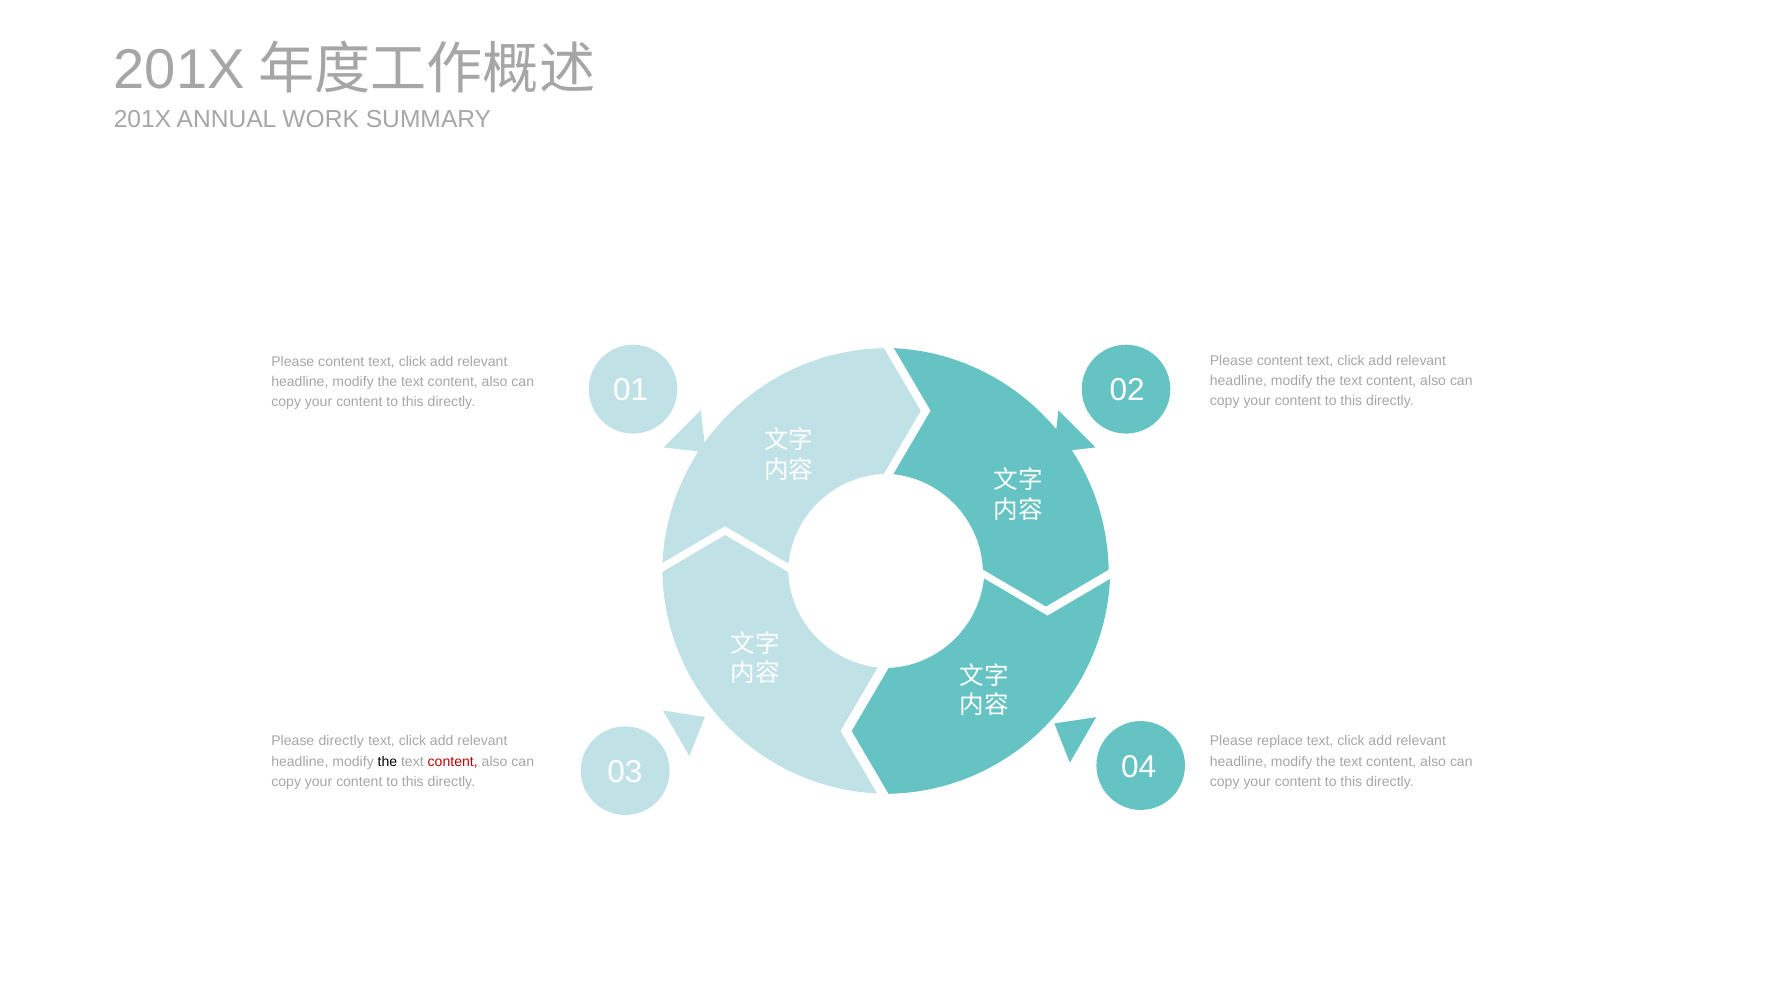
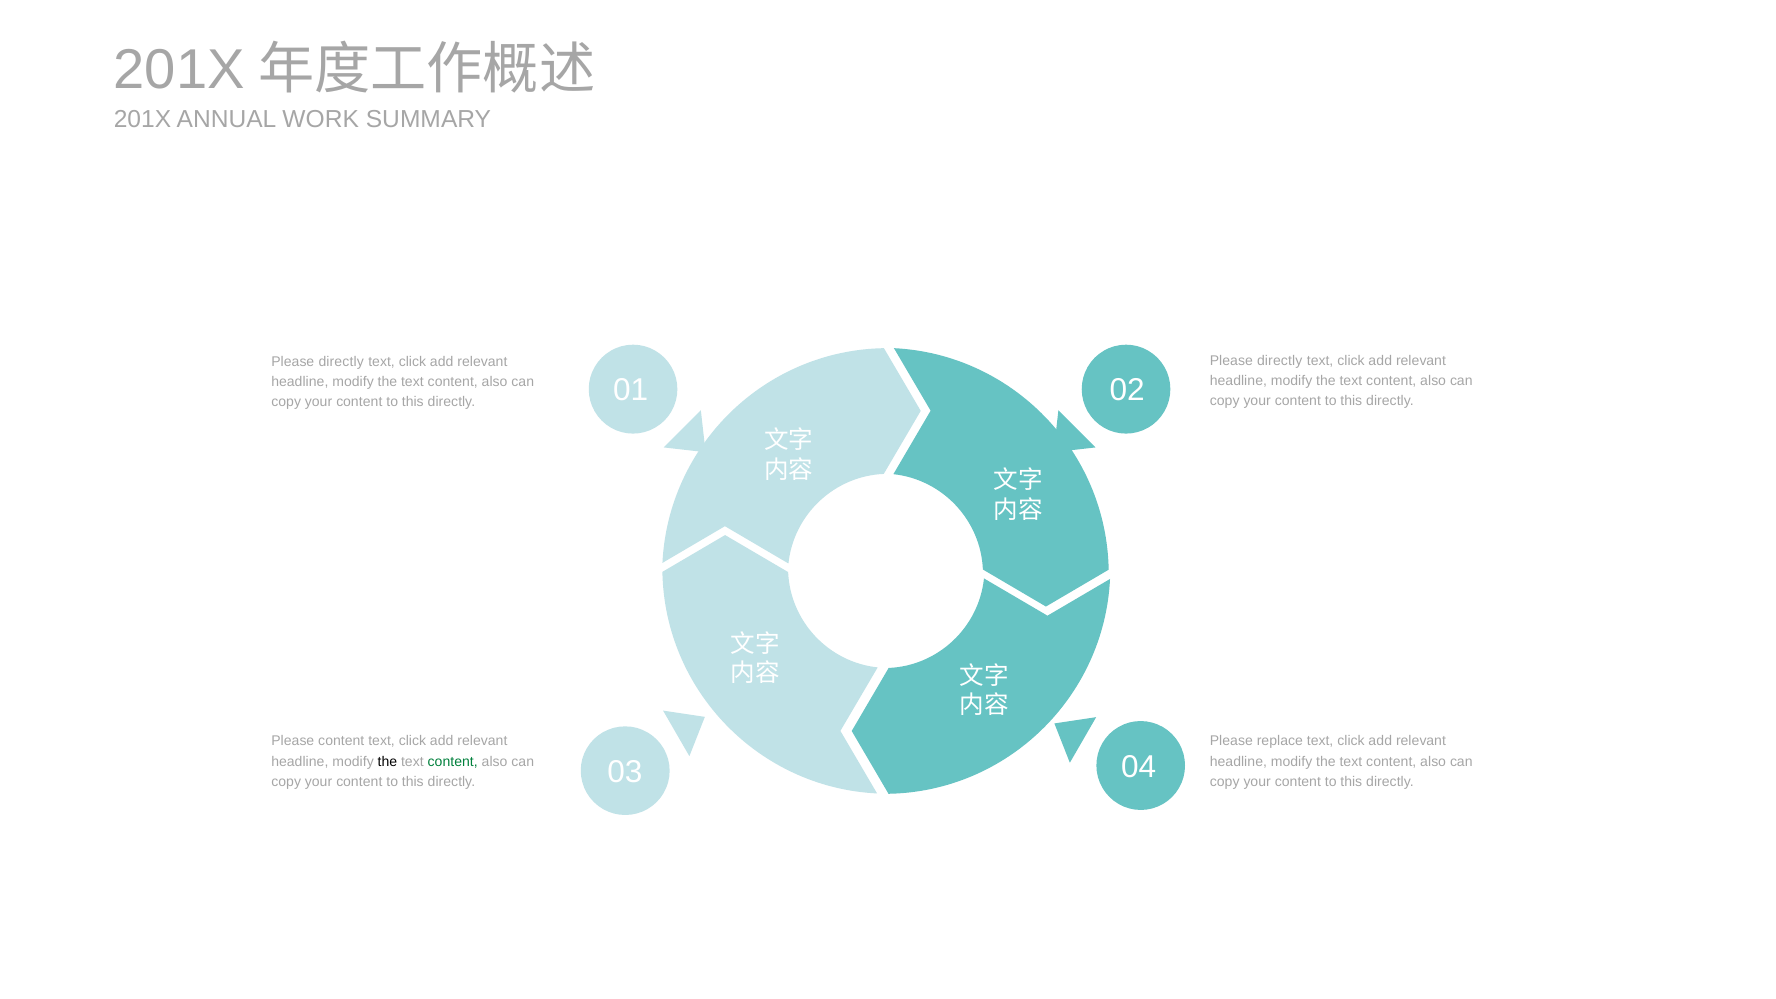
content at (1280, 361): content -> directly
content at (341, 361): content -> directly
Please directly: directly -> content
content at (453, 761) colour: red -> green
